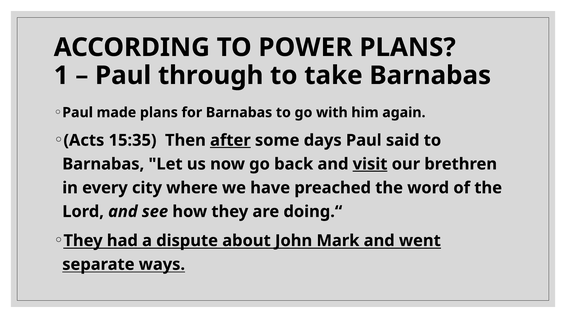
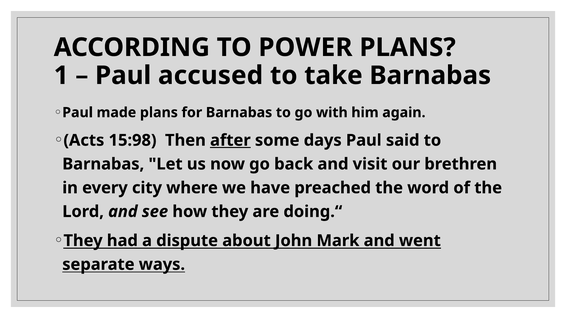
through: through -> accused
15:35: 15:35 -> 15:98
visit underline: present -> none
